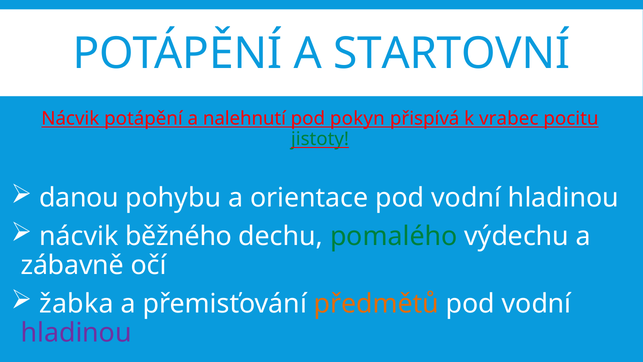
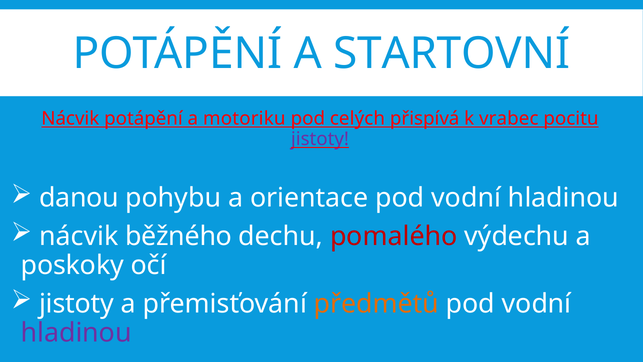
nalehnutí: nalehnutí -> motoriku
pokyn: pokyn -> celých
jistoty at (320, 139) colour: green -> purple
pomalého colour: green -> red
zábavně: zábavně -> poskoky
žabka at (76, 304): žabka -> jistoty
